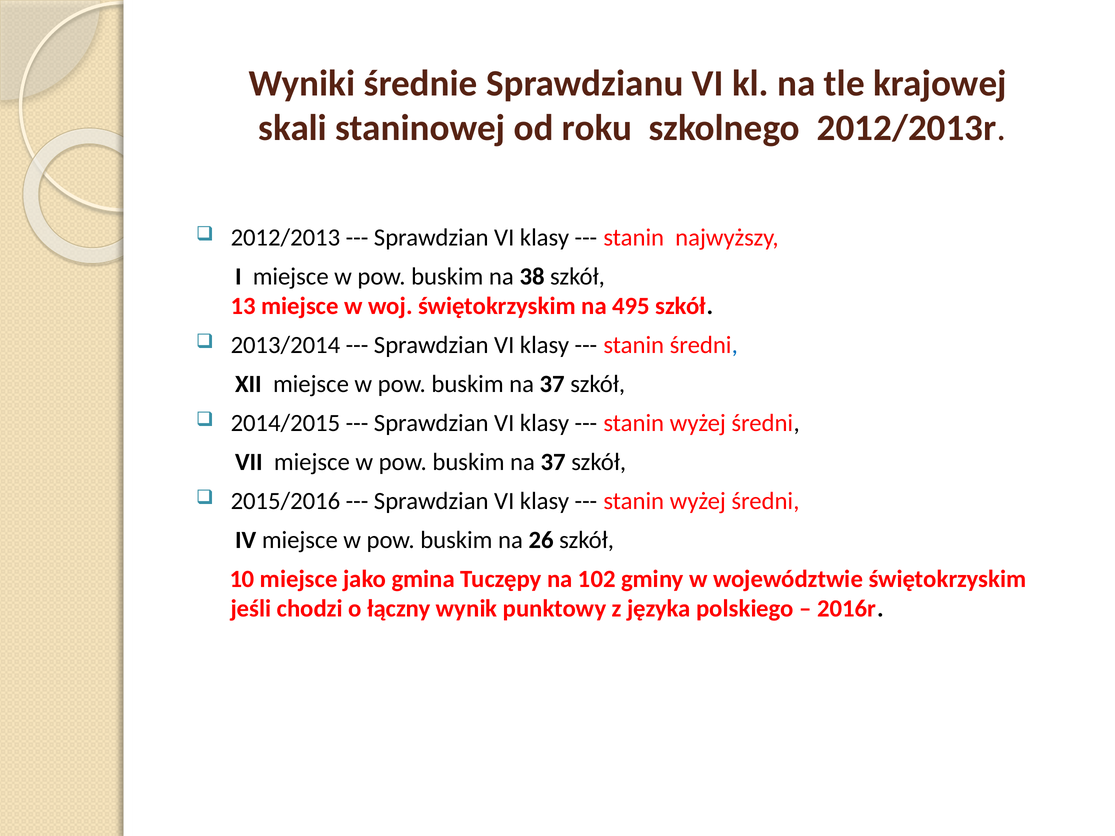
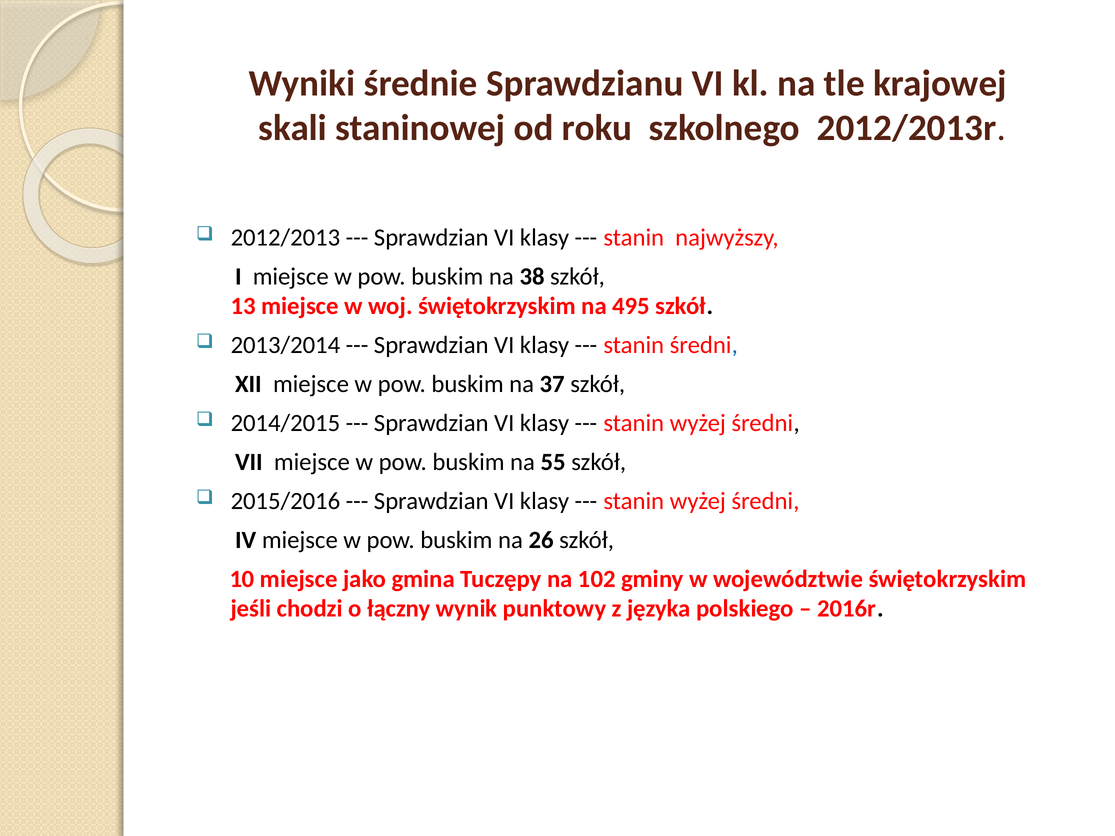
37 at (553, 462): 37 -> 55
